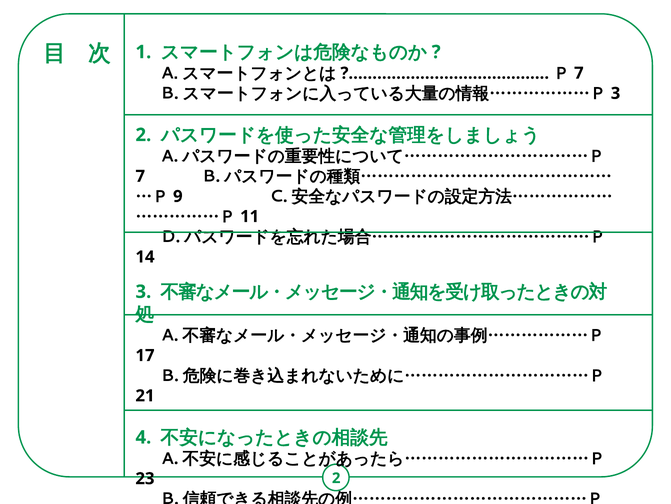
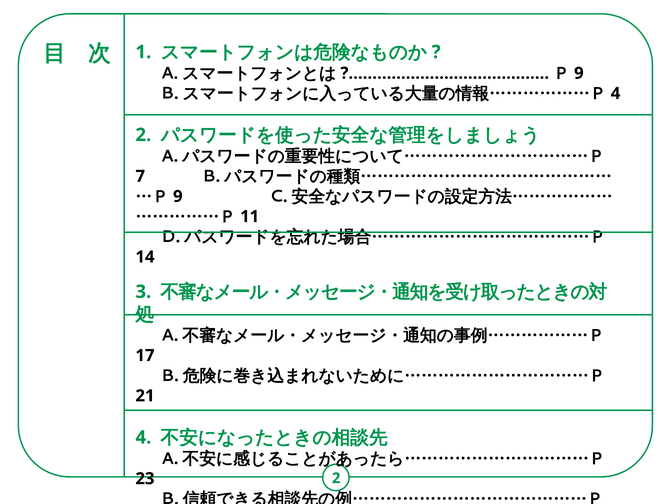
7 at (579, 73): 7 -> 9
3 at (616, 93): 3 -> 4
